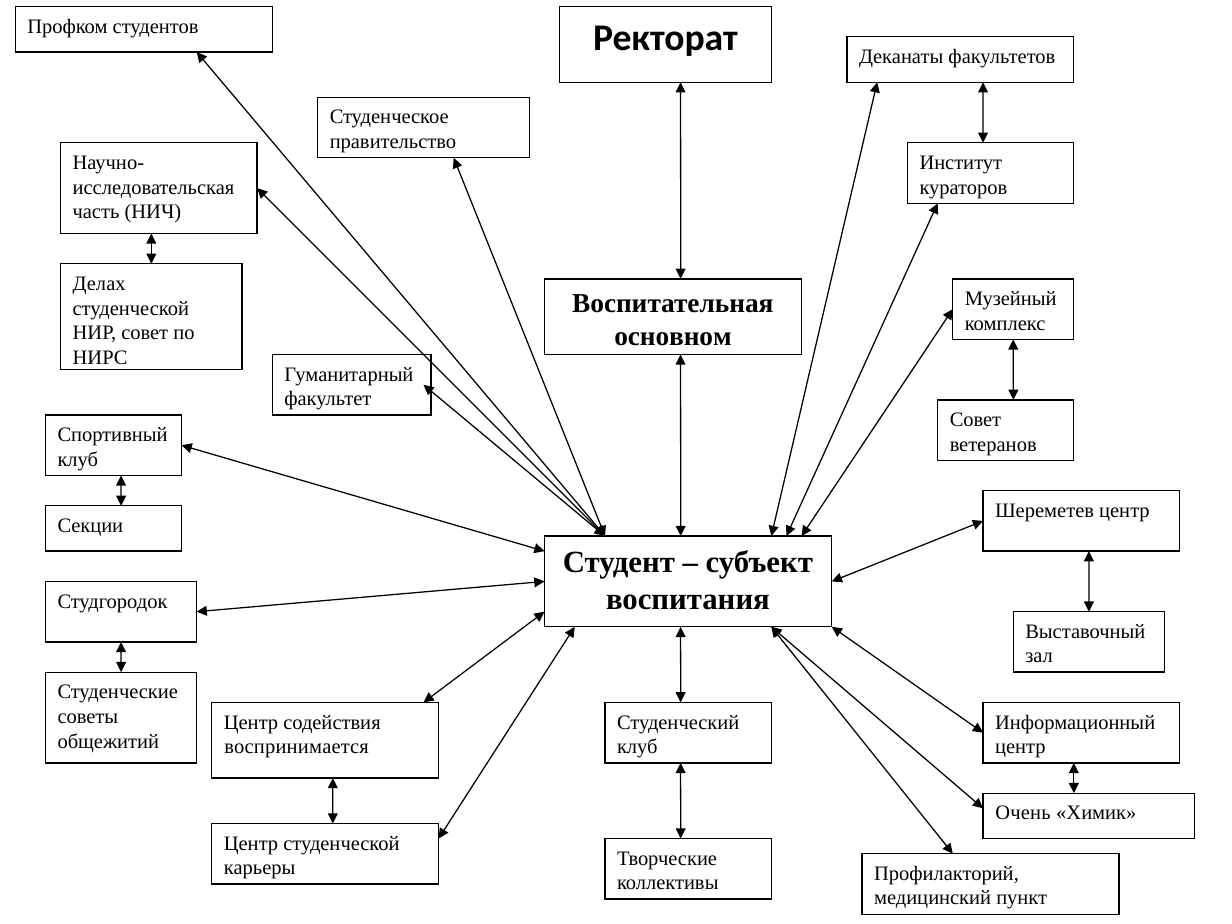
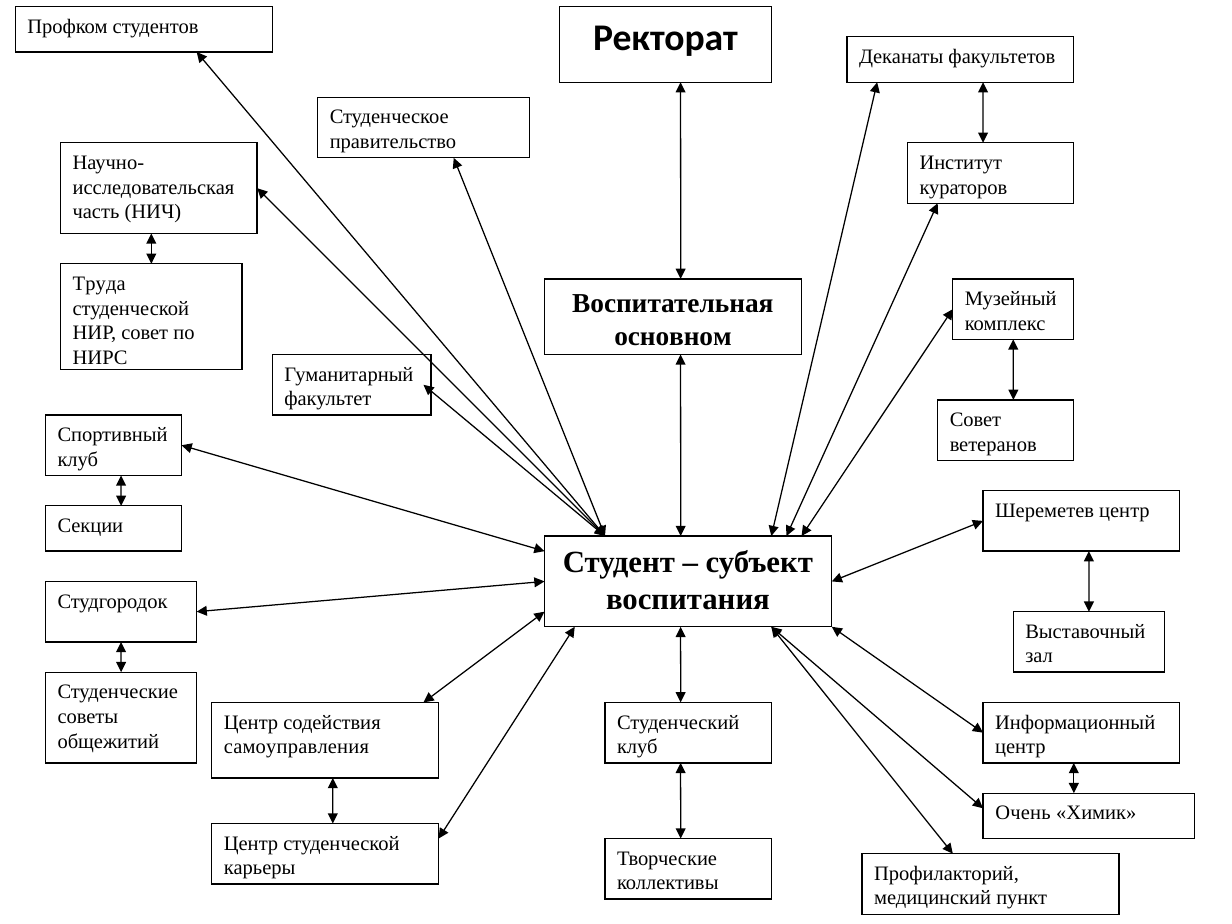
Делах: Делах -> Труда
воспринимается: воспринимается -> самоуправления
